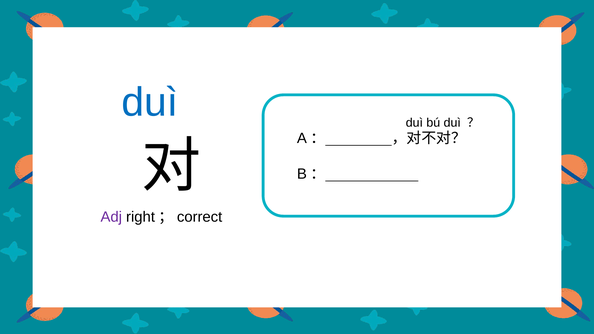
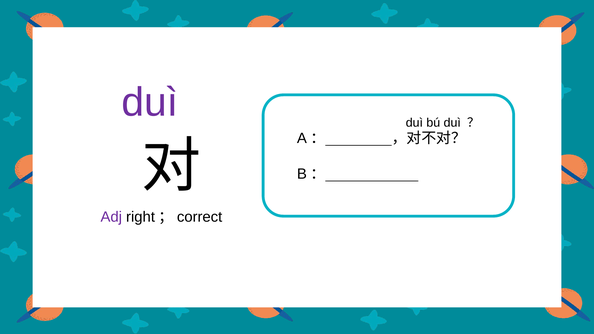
duì at (150, 102) colour: blue -> purple
